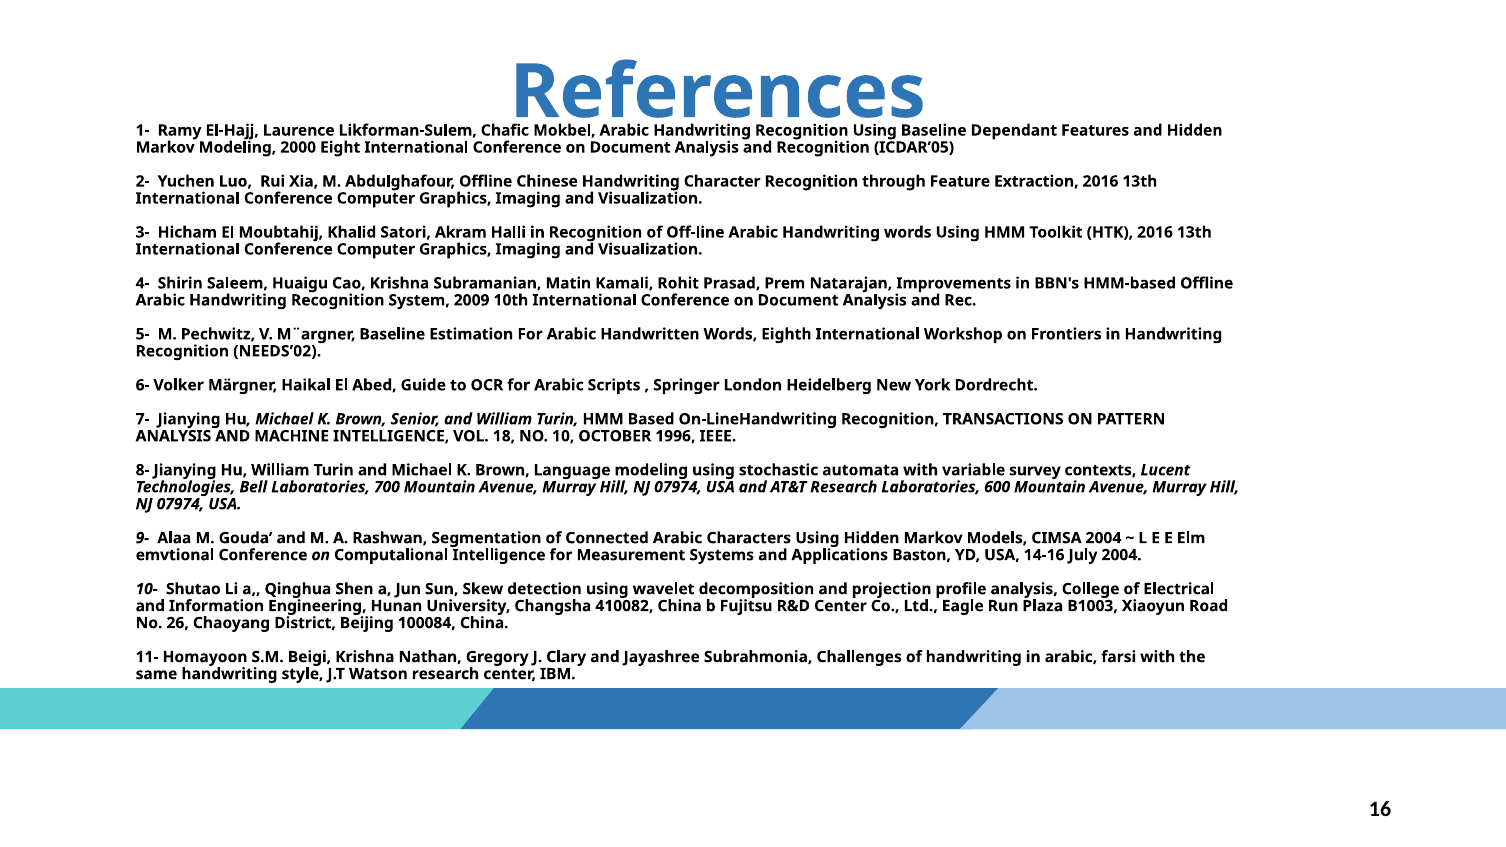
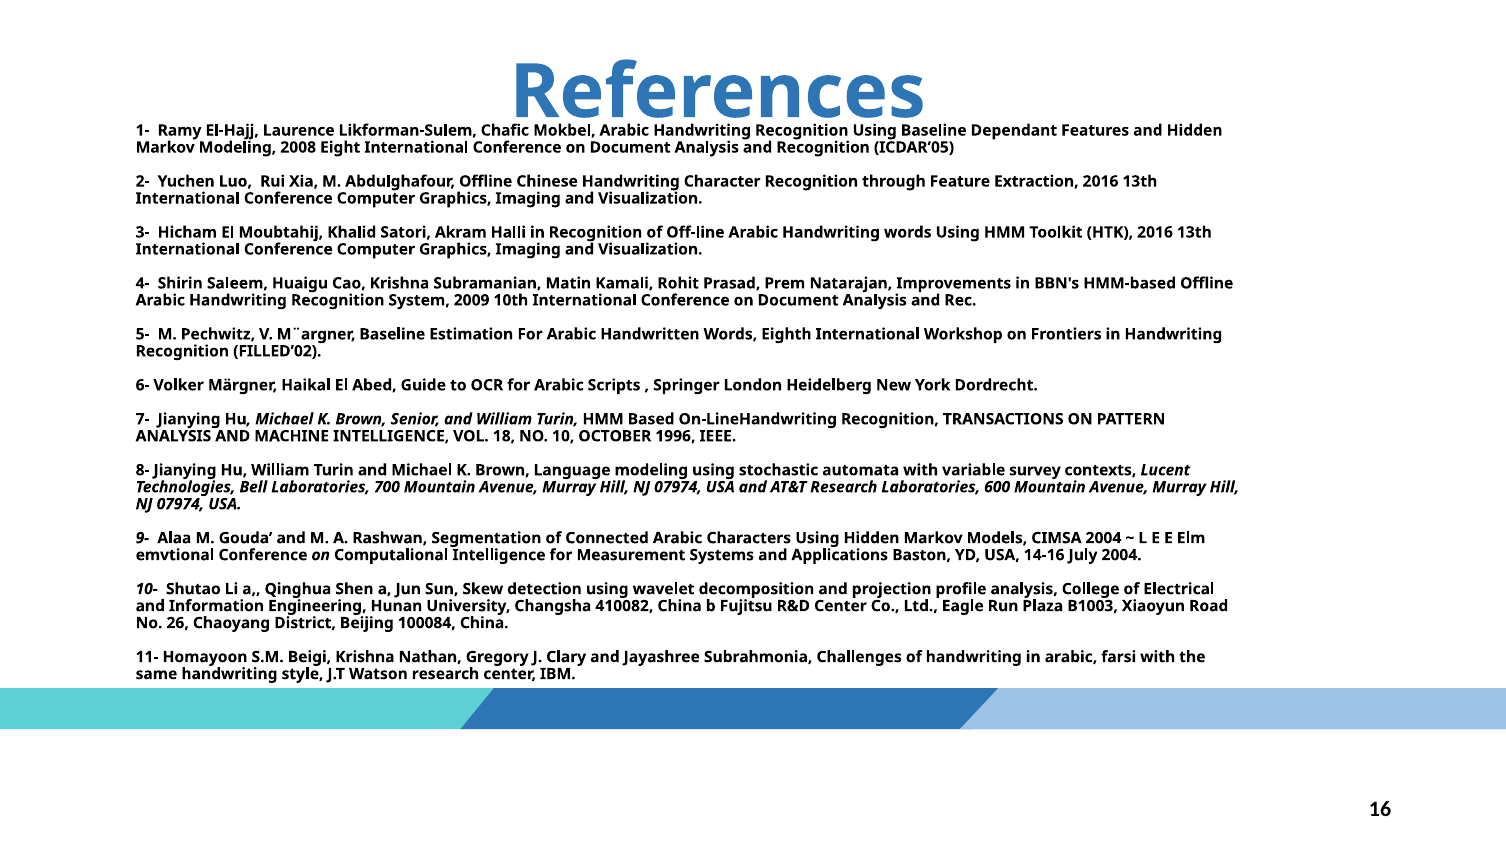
2000: 2000 -> 2008
NEEDS’02: NEEDS’02 -> FILLED’02
